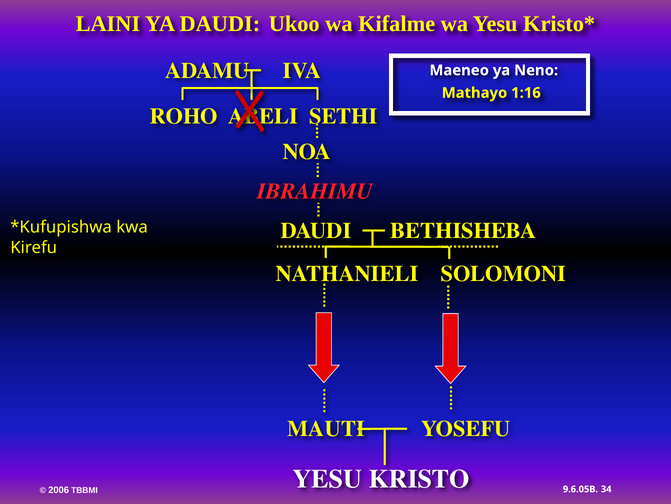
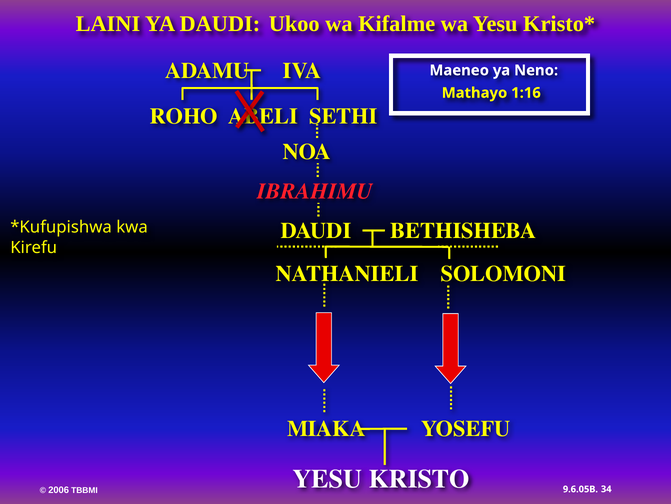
MAUTI: MAUTI -> MIAKA
